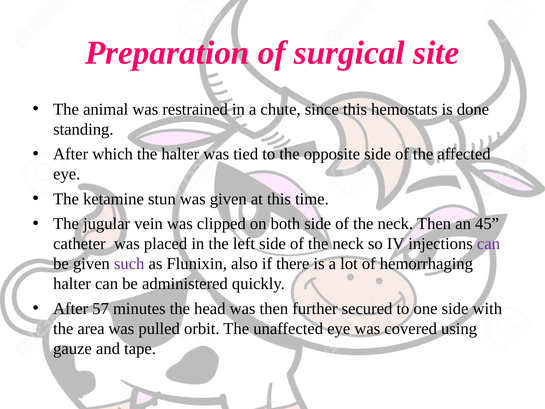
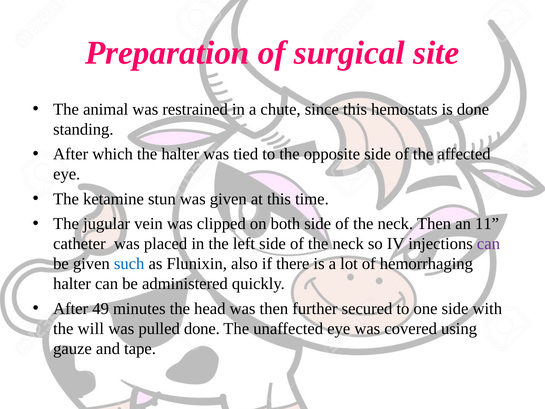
45: 45 -> 11
such colour: purple -> blue
57: 57 -> 49
area: area -> will
pulled orbit: orbit -> done
